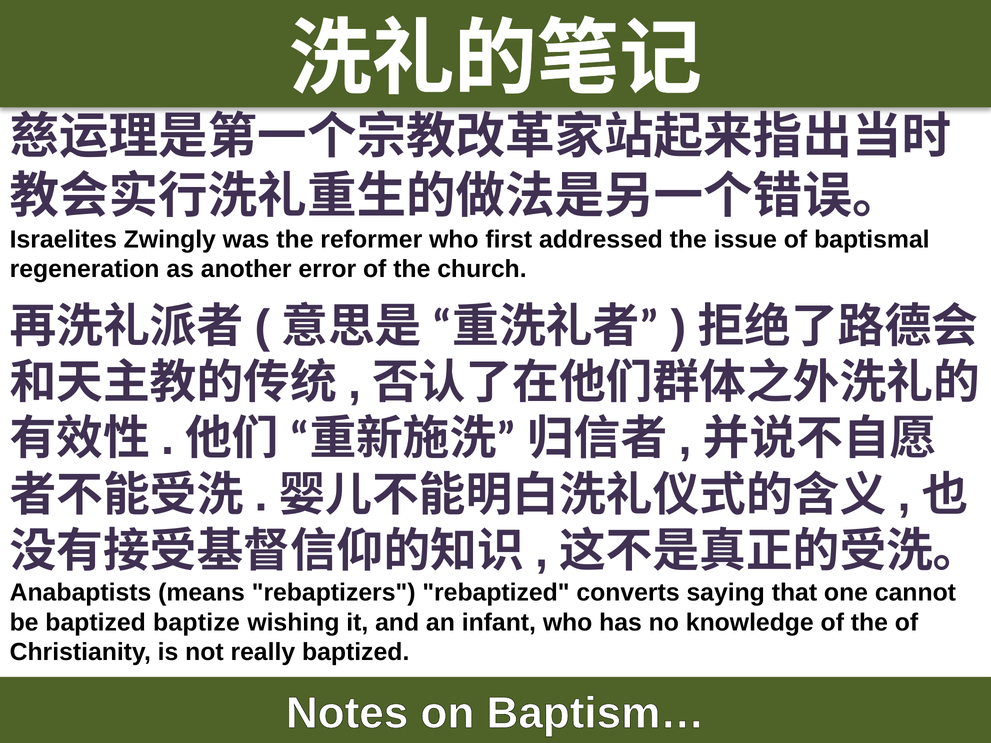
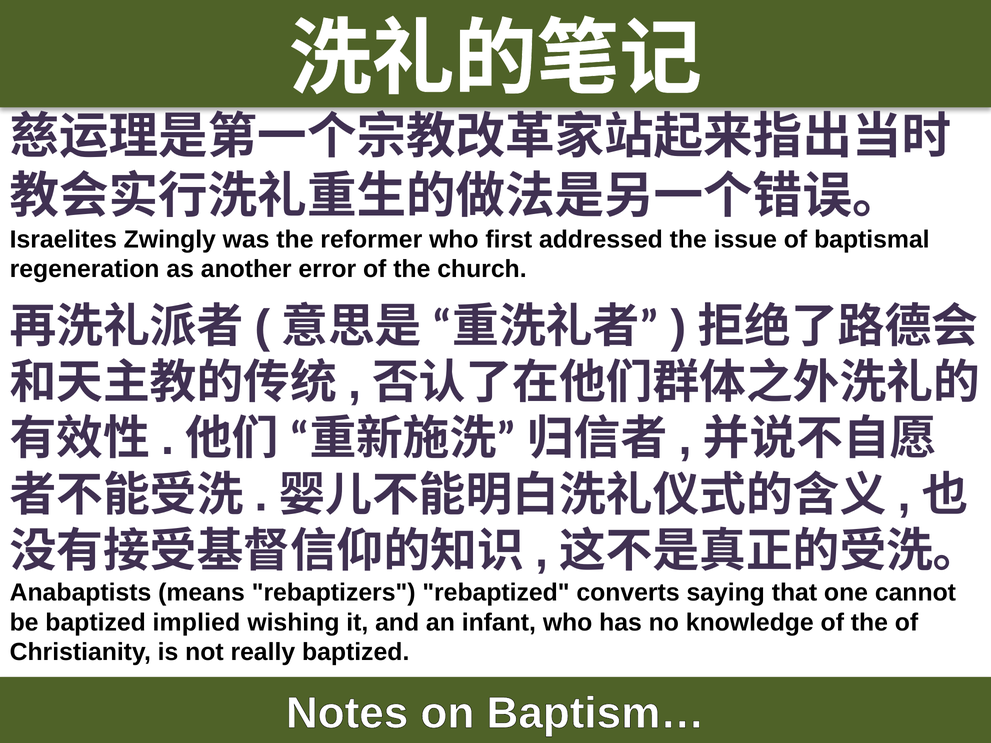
baptize: baptize -> implied
